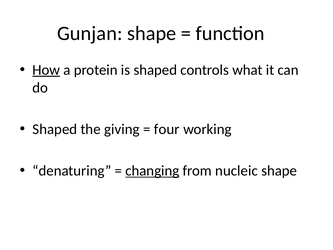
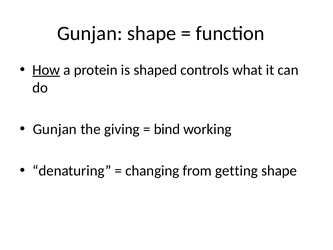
Shaped at (55, 129): Shaped -> Gunjan
four: four -> bind
changing underline: present -> none
nucleic: nucleic -> getting
